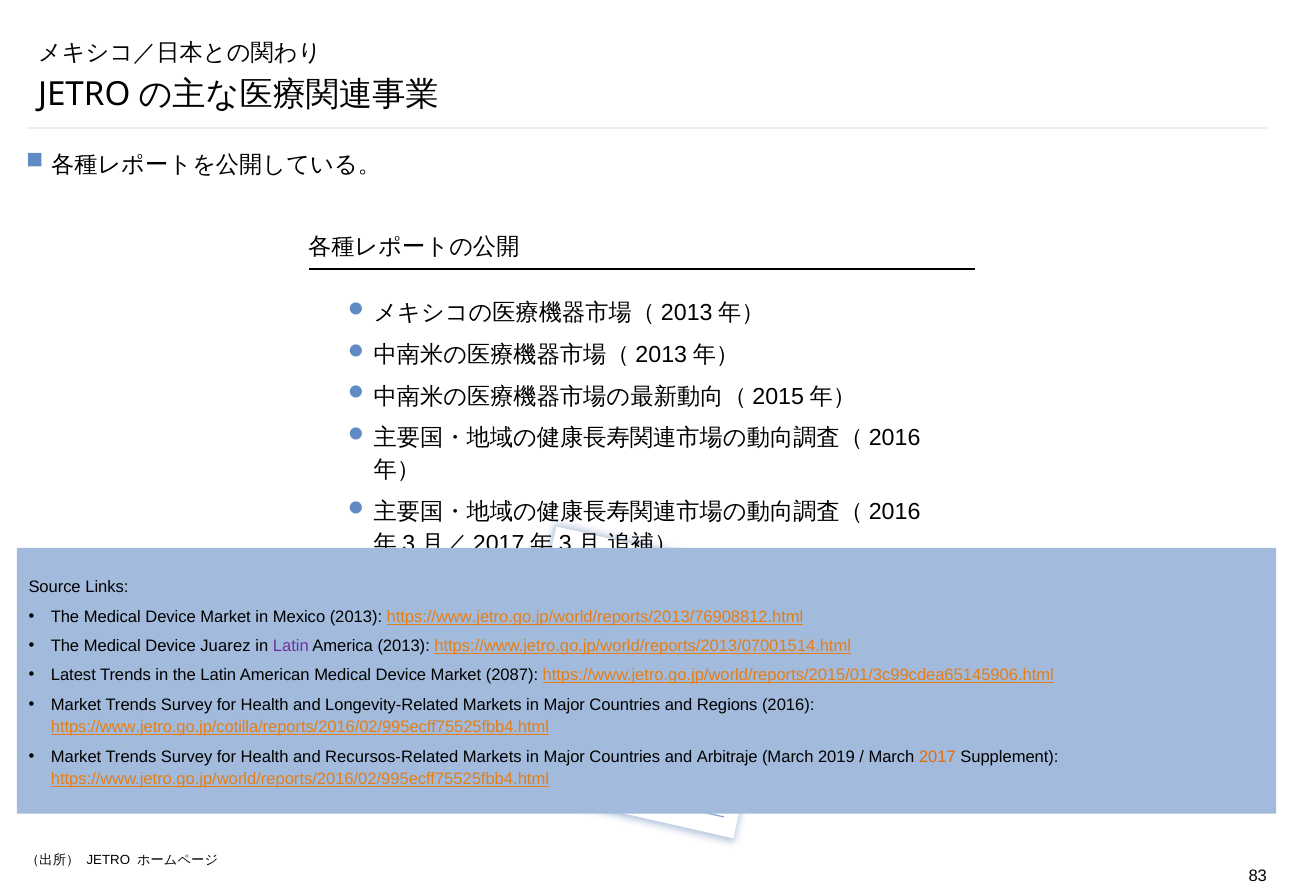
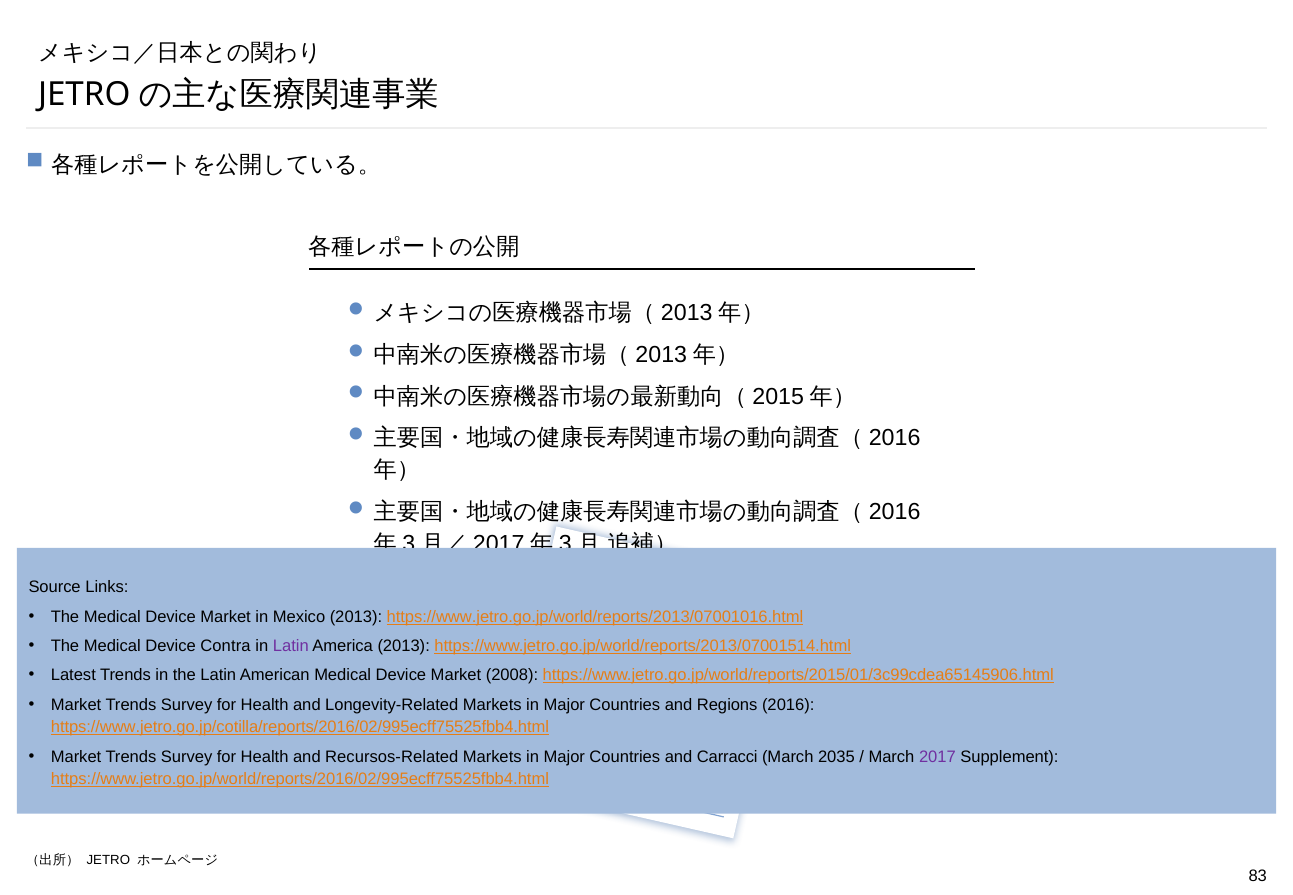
https://www.jetro.go.jp/world/reports/2013/76908812.html: https://www.jetro.go.jp/world/reports/2013/76908812.html -> https://www.jetro.go.jp/world/reports/2013/07001016.html
Juarez: Juarez -> Contra
2087: 2087 -> 2008
Arbitraje: Arbitraje -> Carracci
2019: 2019 -> 2035
2017 colour: orange -> purple
